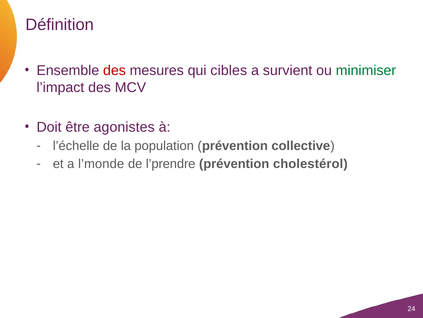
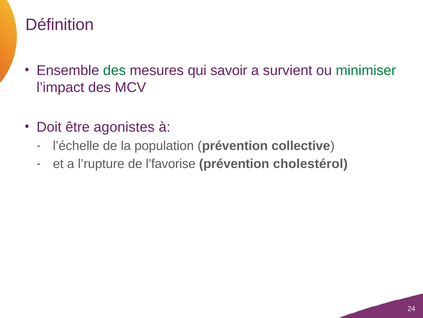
des at (114, 70) colour: red -> green
cibles: cibles -> savoir
l’monde: l’monde -> l’rupture
l’prendre: l’prendre -> l’favorise
